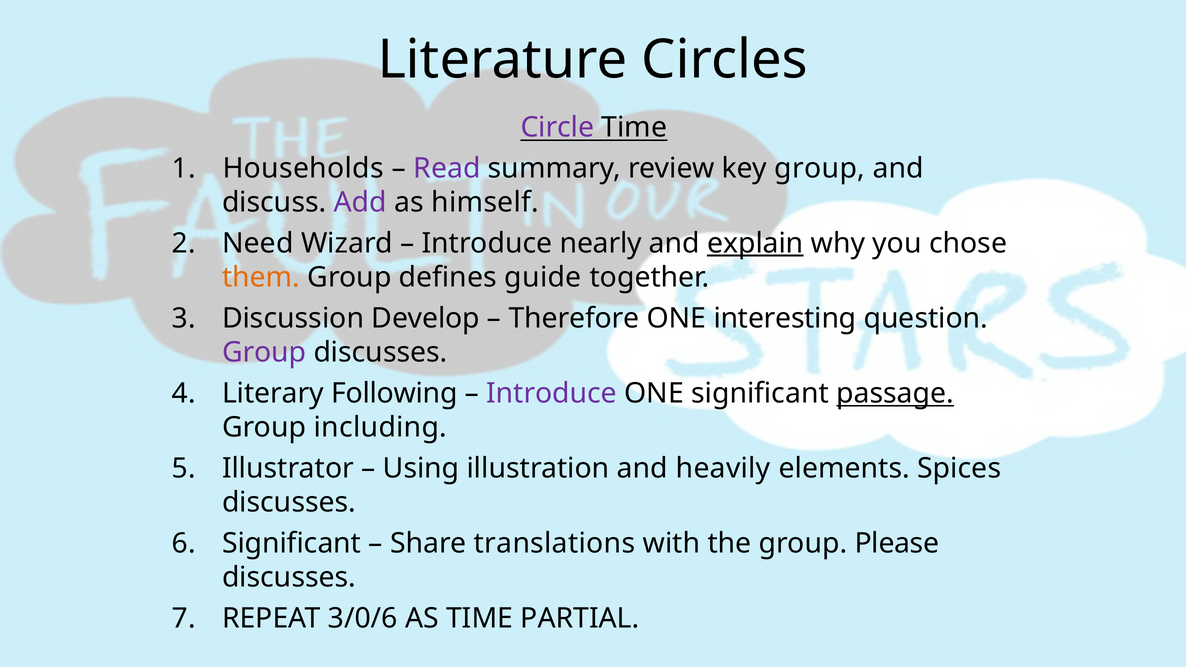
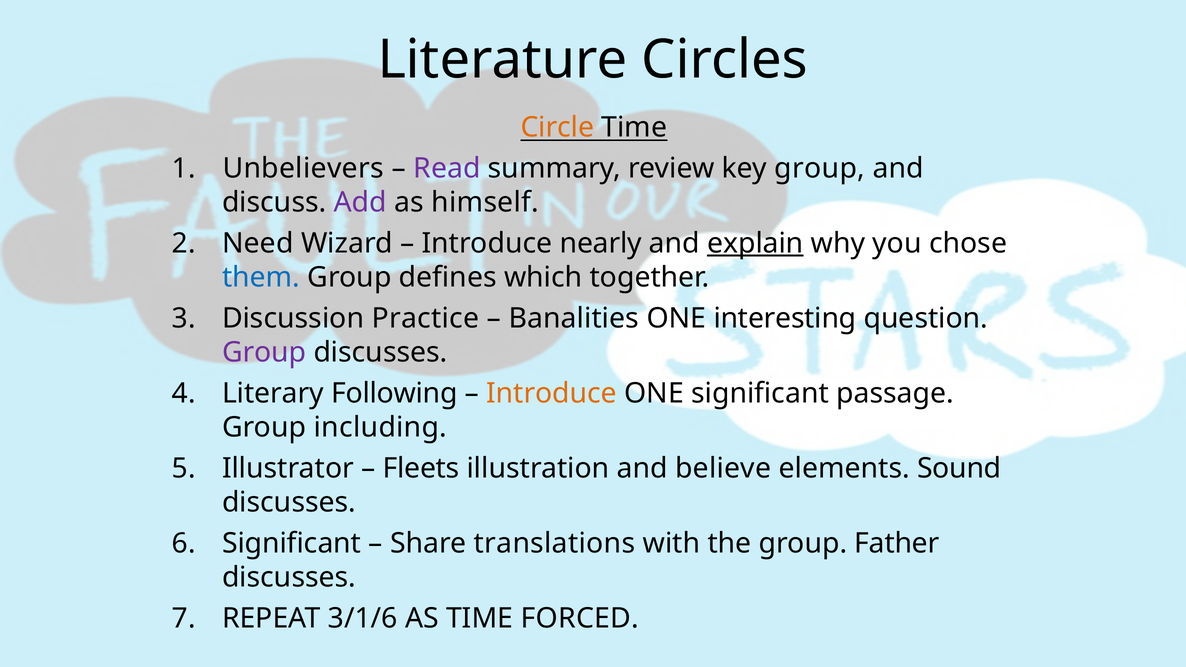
Circle colour: purple -> orange
Households: Households -> Unbelievers
them colour: orange -> blue
guide: guide -> which
Develop: Develop -> Practice
Therefore: Therefore -> Banalities
Introduce at (552, 393) colour: purple -> orange
passage underline: present -> none
Using: Using -> Fleets
heavily: heavily -> believe
Spices: Spices -> Sound
Please: Please -> Father
3/0/6: 3/0/6 -> 3/1/6
PARTIAL: PARTIAL -> FORCED
